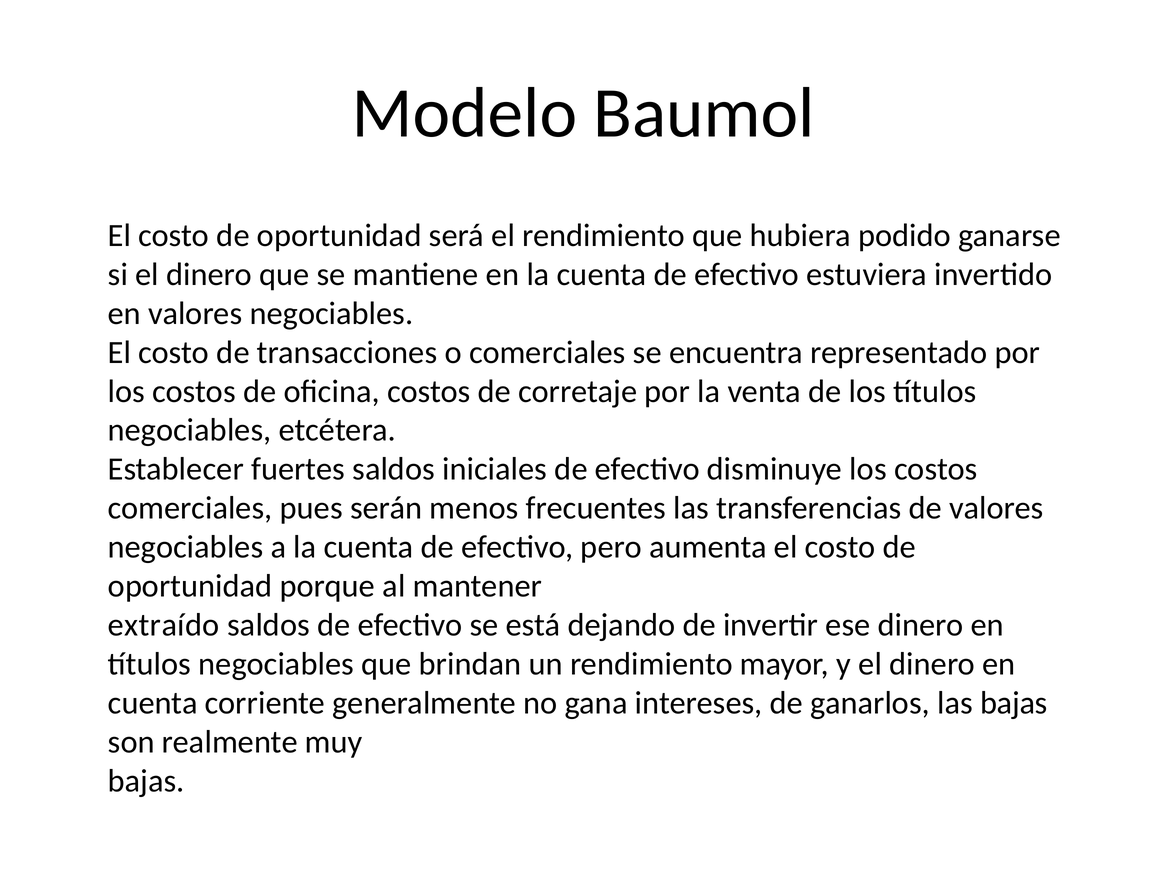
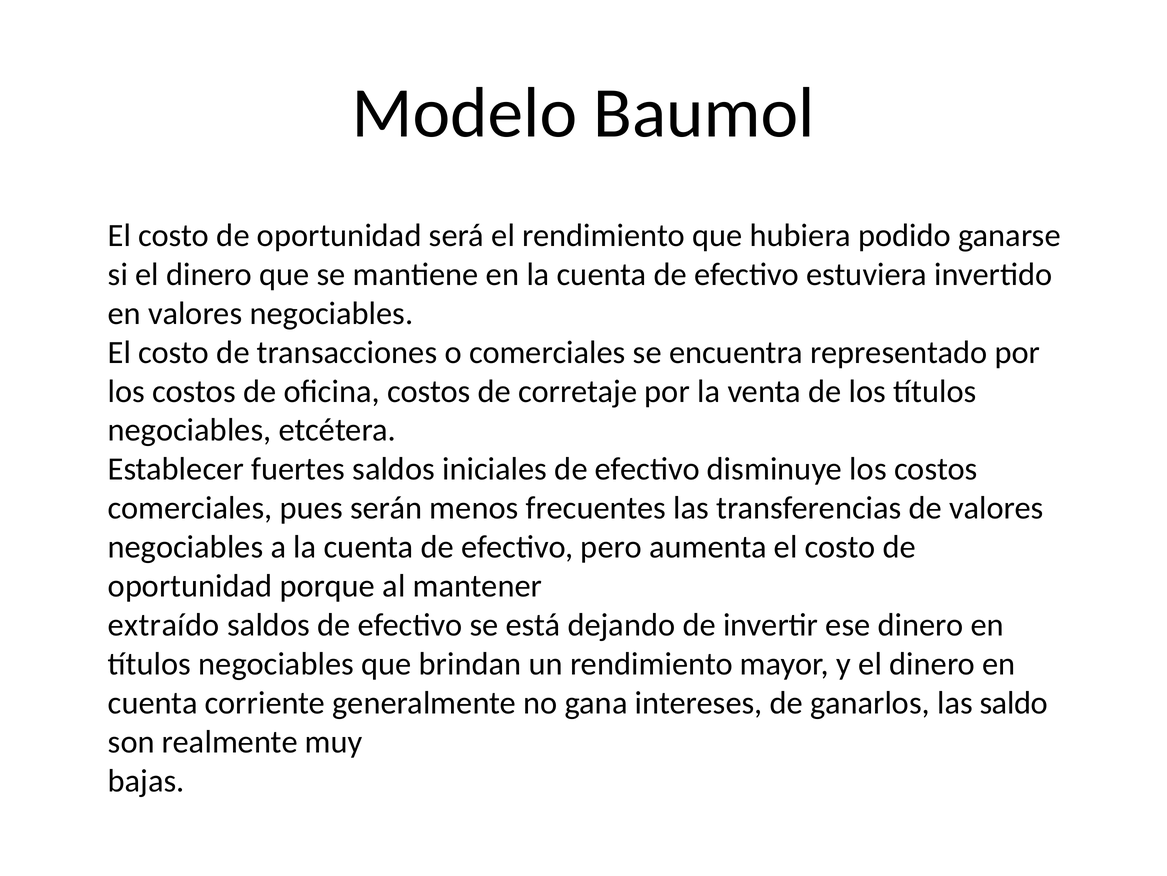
las bajas: bajas -> saldo
